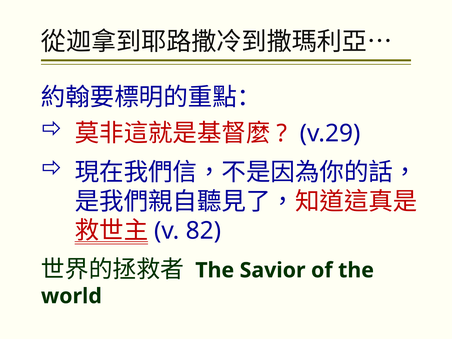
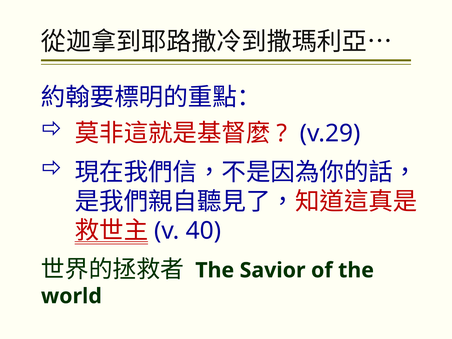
82: 82 -> 40
